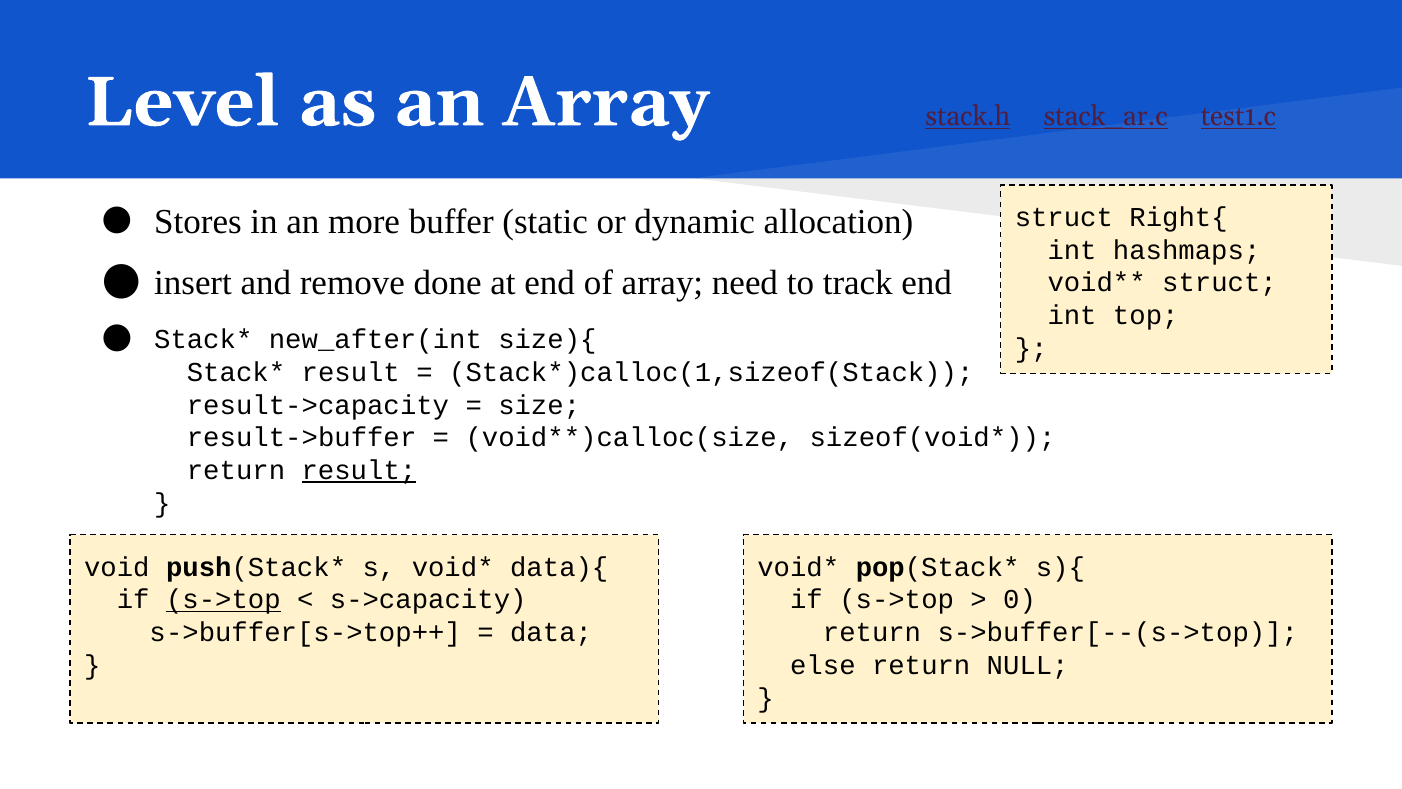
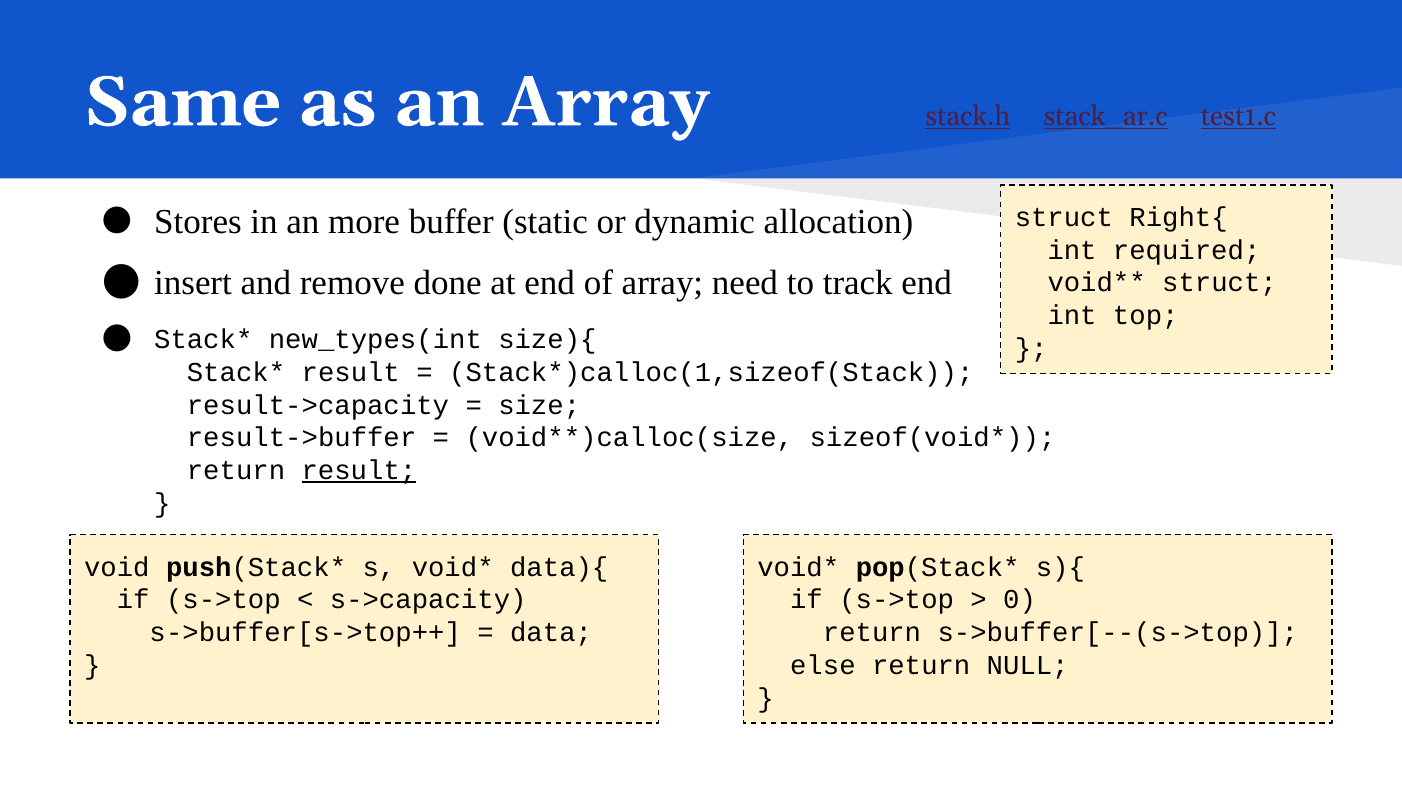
Level: Level -> Same
hashmaps: hashmaps -> required
new_after(int: new_after(int -> new_types(int
s->top at (223, 600) underline: present -> none
